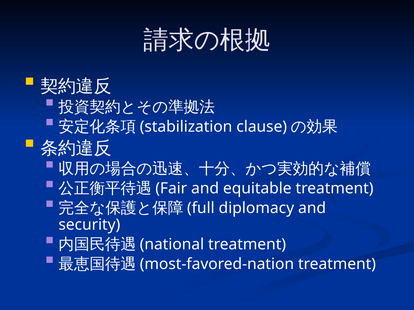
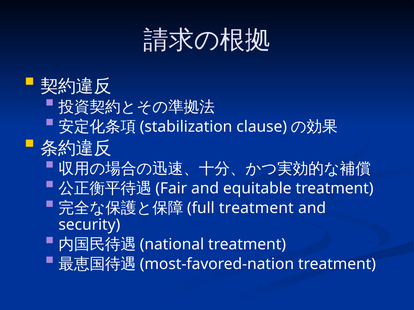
diplomacy at (256, 208): diplomacy -> treatment
